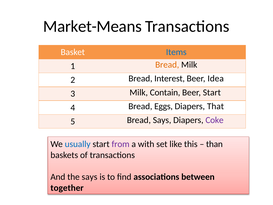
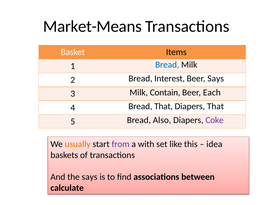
Items colour: blue -> black
Bread at (167, 65) colour: orange -> blue
Beer Idea: Idea -> Says
Beer Start: Start -> Each
Bread Eggs: Eggs -> That
Bread Says: Says -> Also
usually colour: blue -> orange
than: than -> idea
together: together -> calculate
